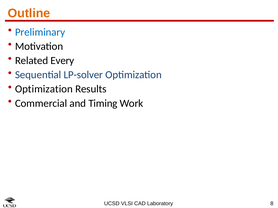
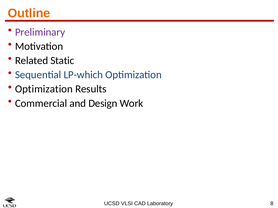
Preliminary colour: blue -> purple
Every: Every -> Static
LP-solver: LP-solver -> LP-which
Timing: Timing -> Design
